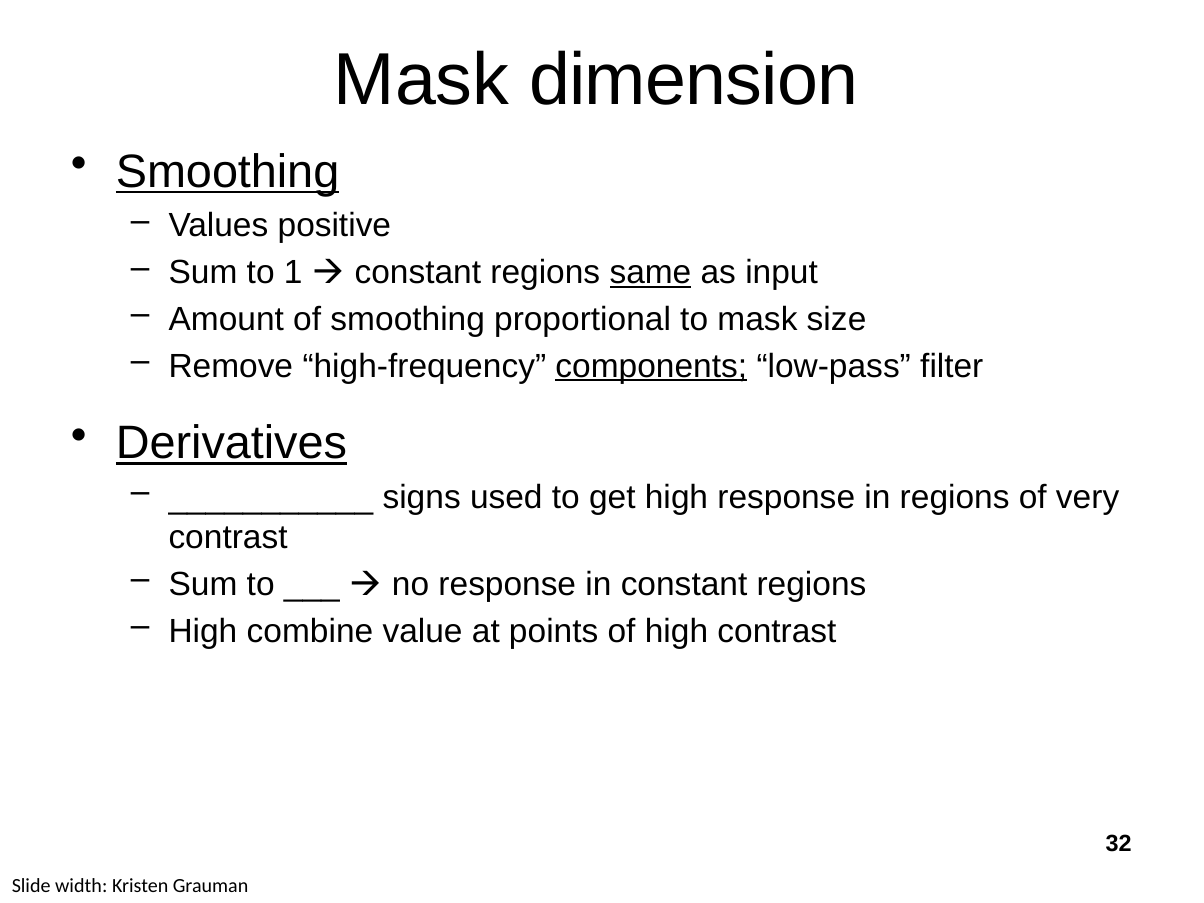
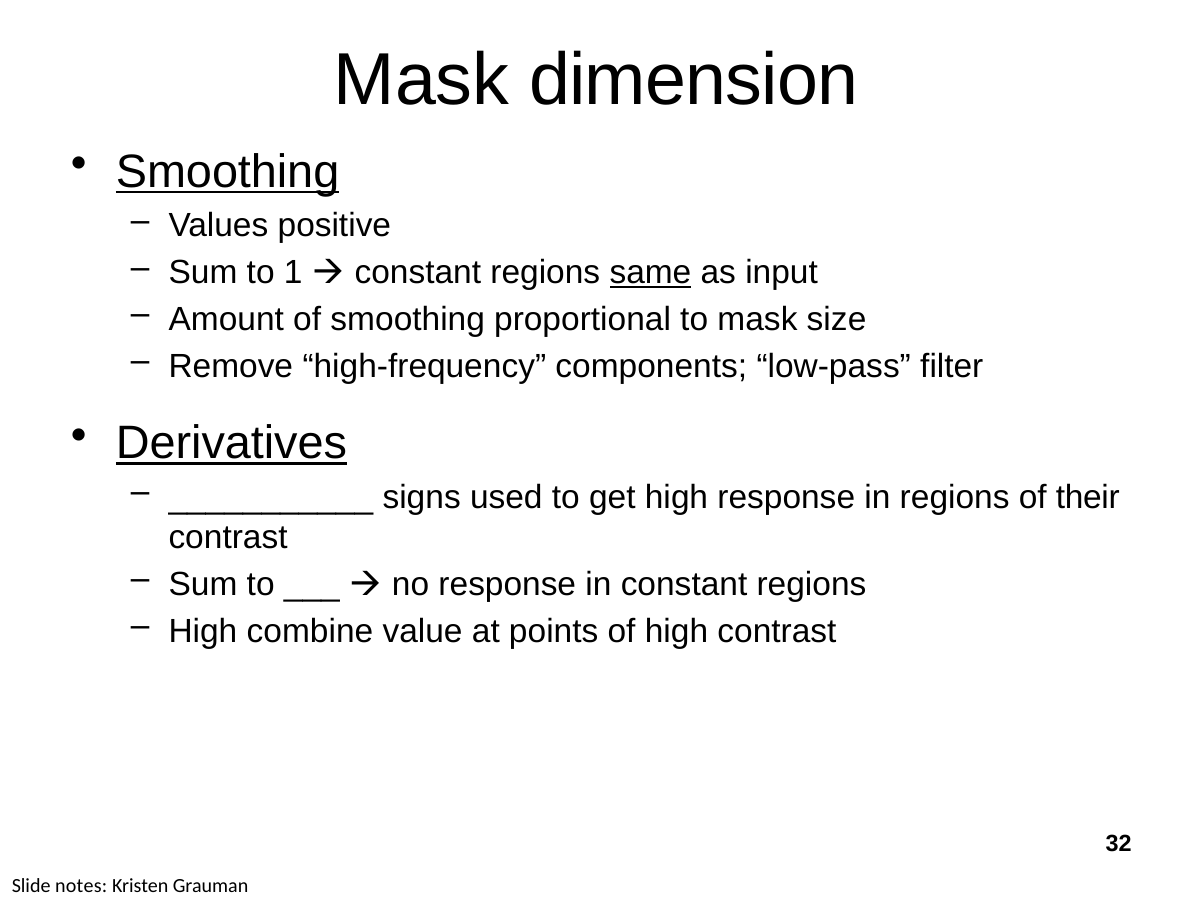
components underline: present -> none
very: very -> their
width: width -> notes
